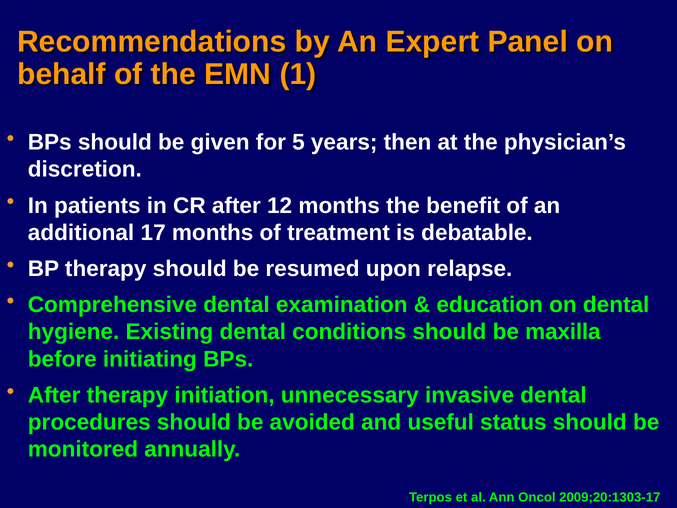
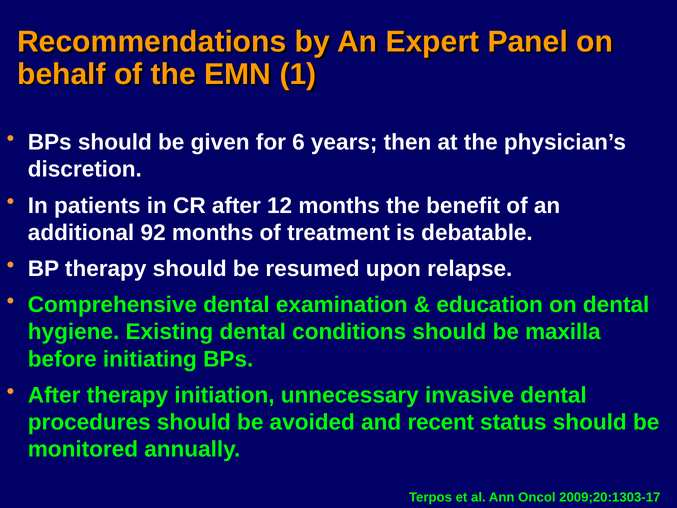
5: 5 -> 6
17: 17 -> 92
useful: useful -> recent
